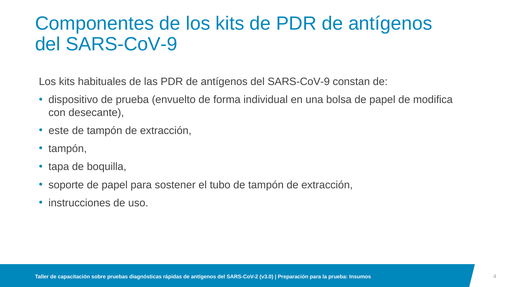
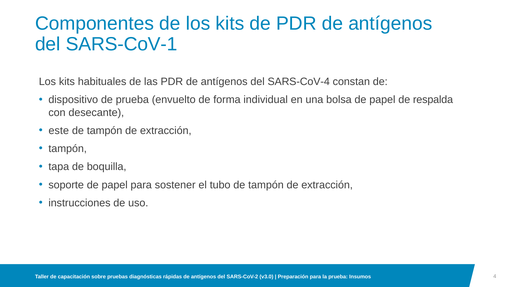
SARS-CoV-9 at (122, 44): SARS-CoV-9 -> SARS-CoV-1
SARS-CoV-9 at (299, 82): SARS-CoV-9 -> SARS-CoV-4
modifica: modifica -> respalda
